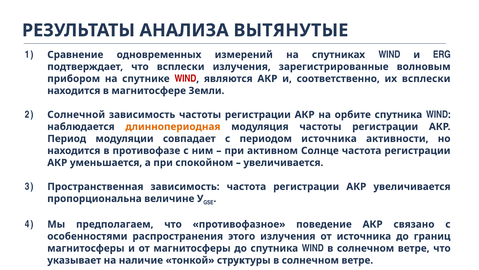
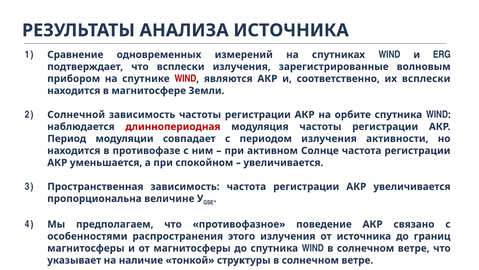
АНАЛИЗА ВЫТЯНУТЫЕ: ВЫТЯНУТЫЕ -> ИСТОЧНИКА
длиннопериодная colour: orange -> red
периодом источника: источника -> излучения
